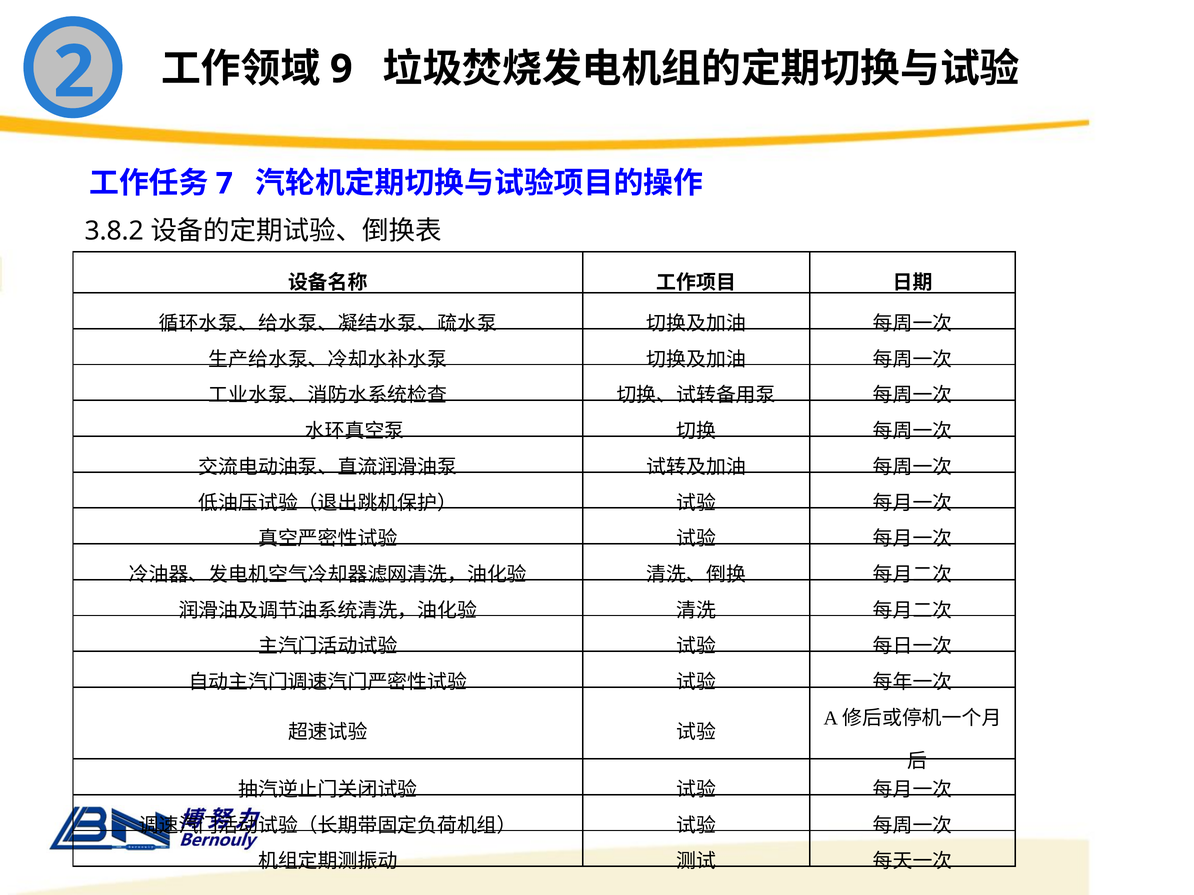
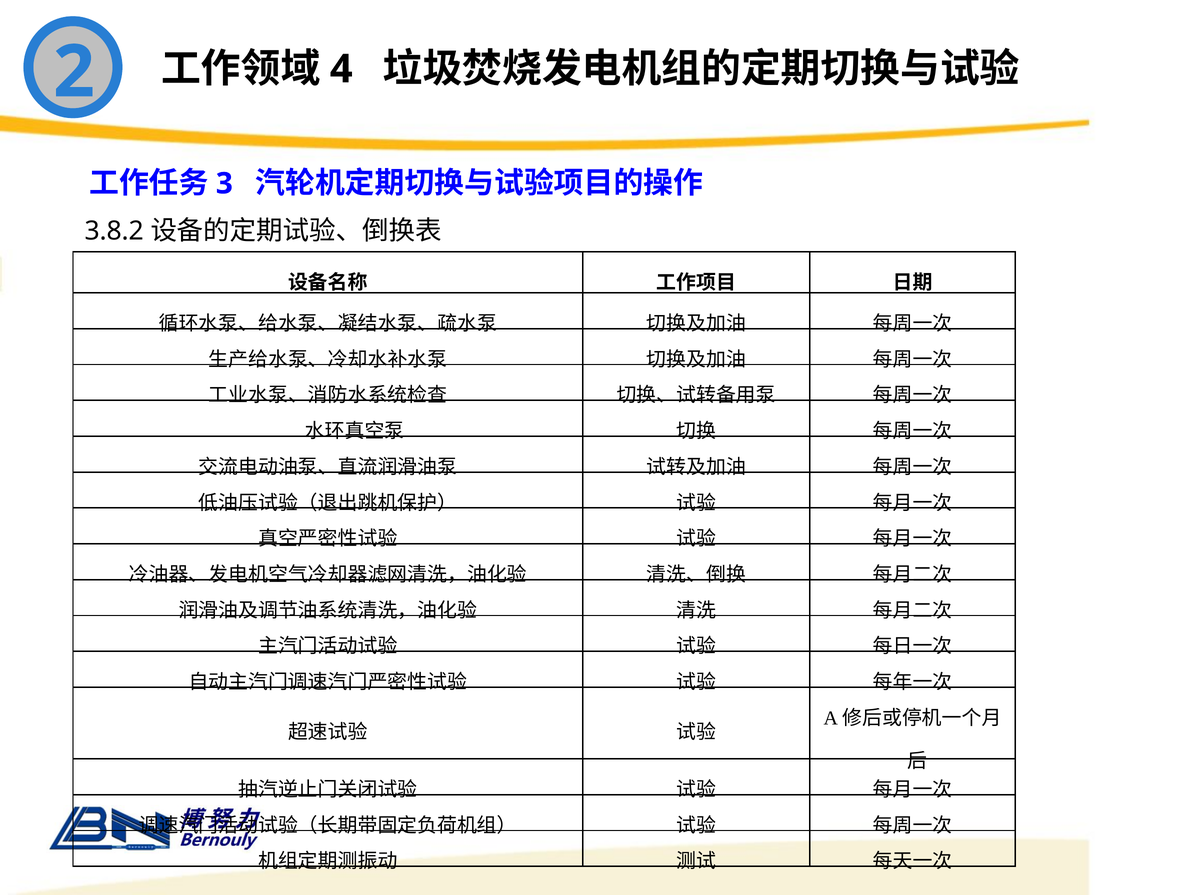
9: 9 -> 4
7: 7 -> 3
